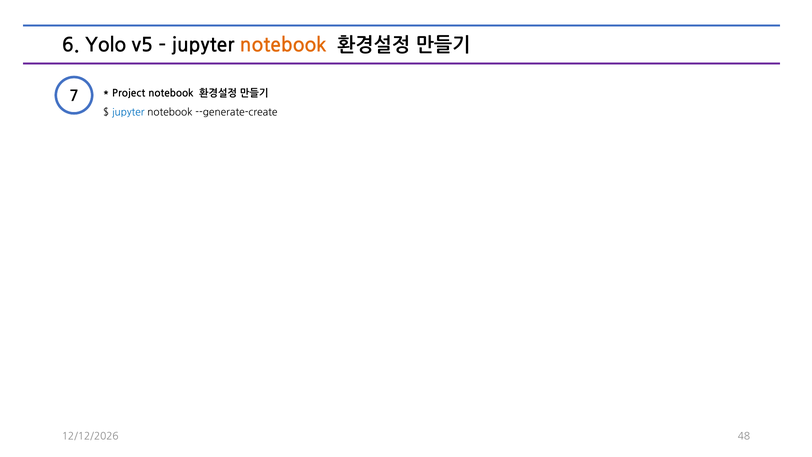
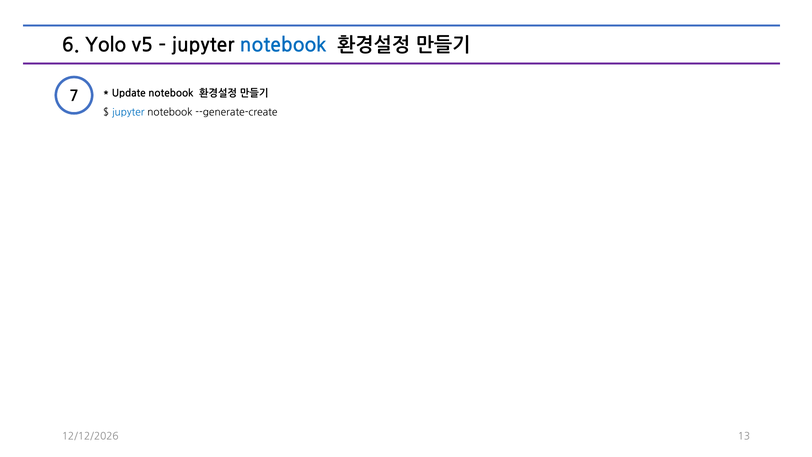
notebook at (283, 46) colour: orange -> blue
Project: Project -> Update
48: 48 -> 13
